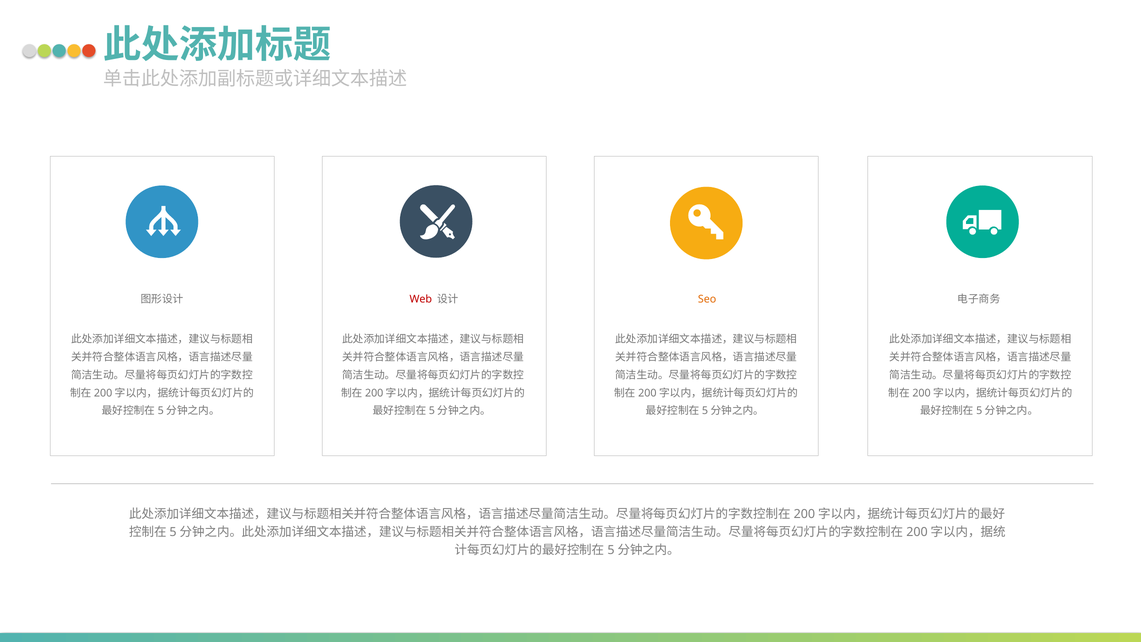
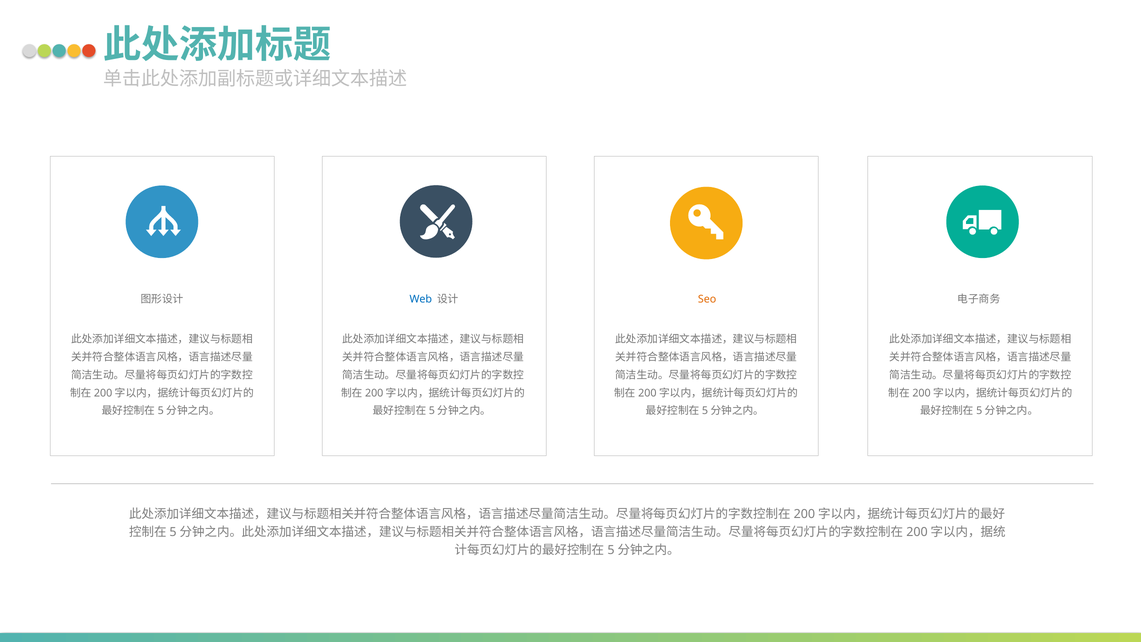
Web colour: red -> blue
